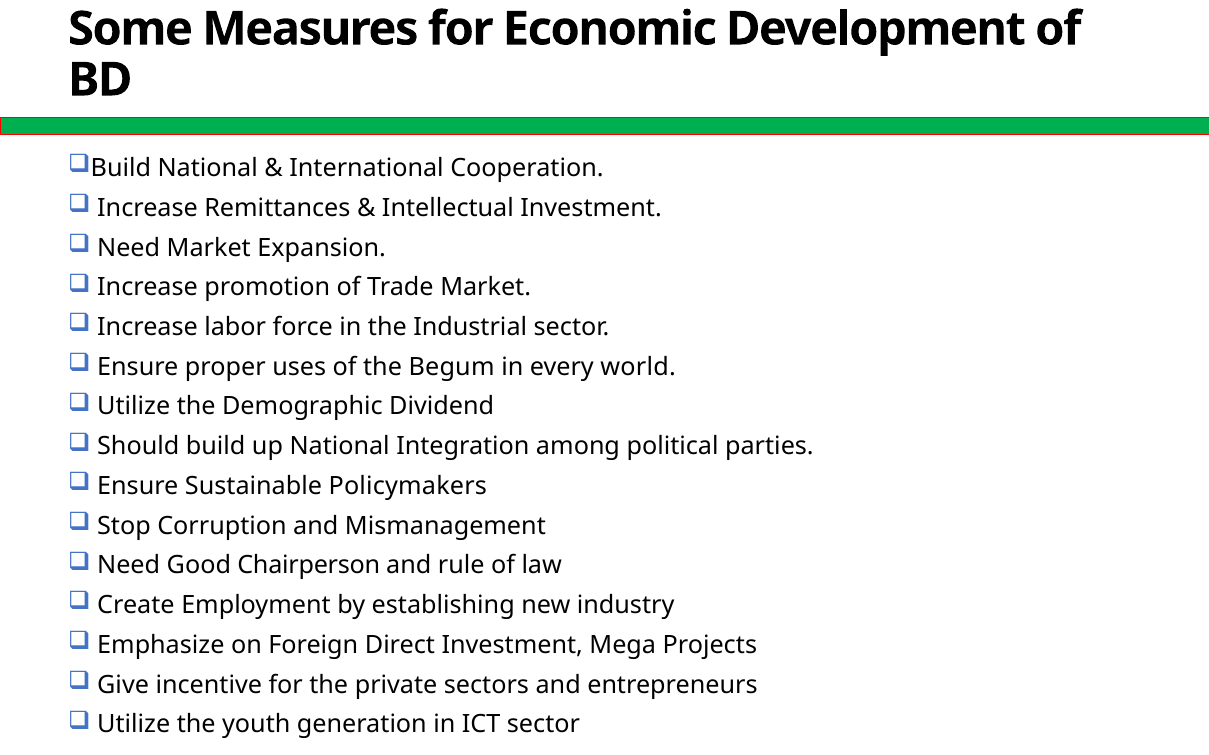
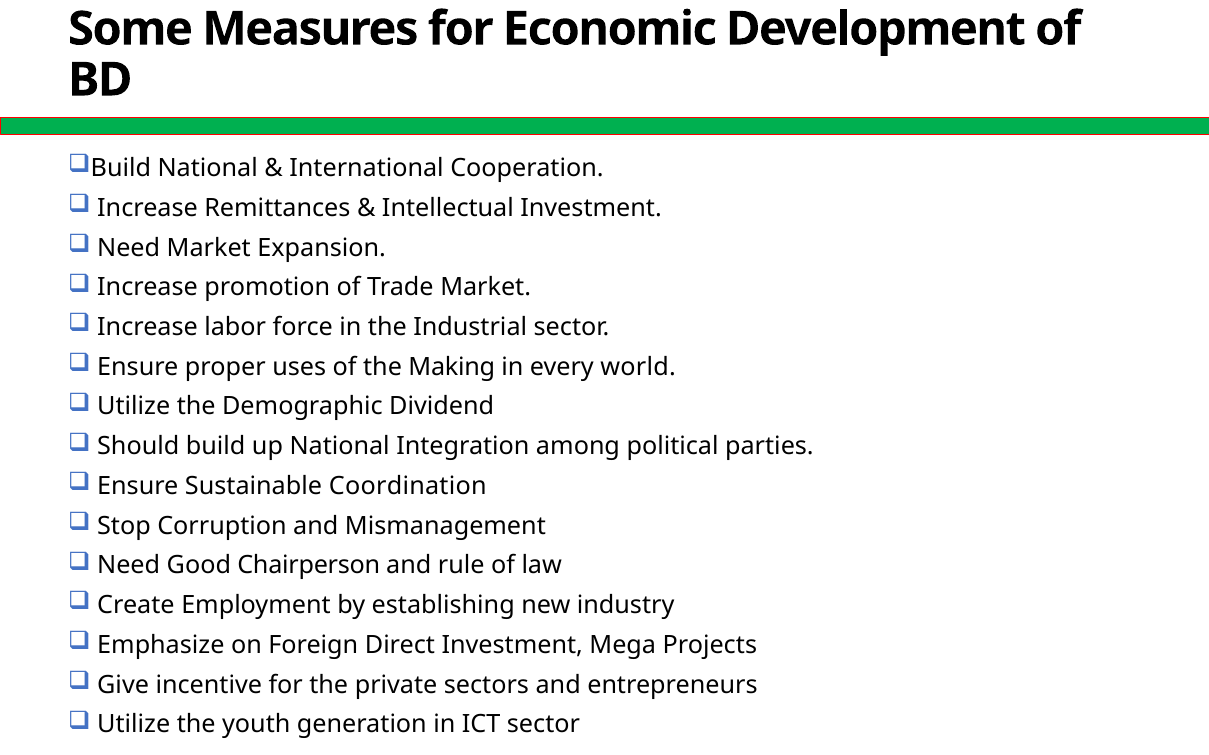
Begum: Begum -> Making
Policymakers: Policymakers -> Coordination
